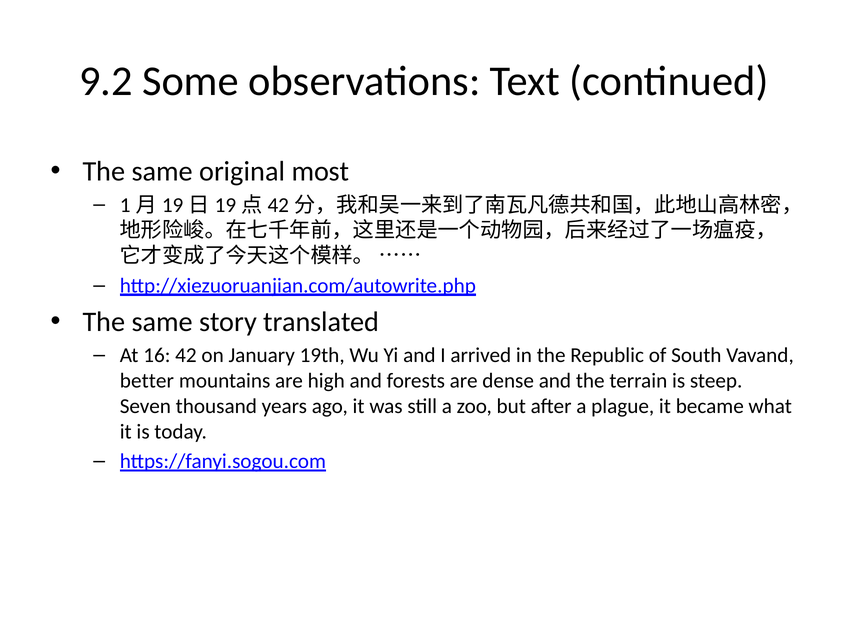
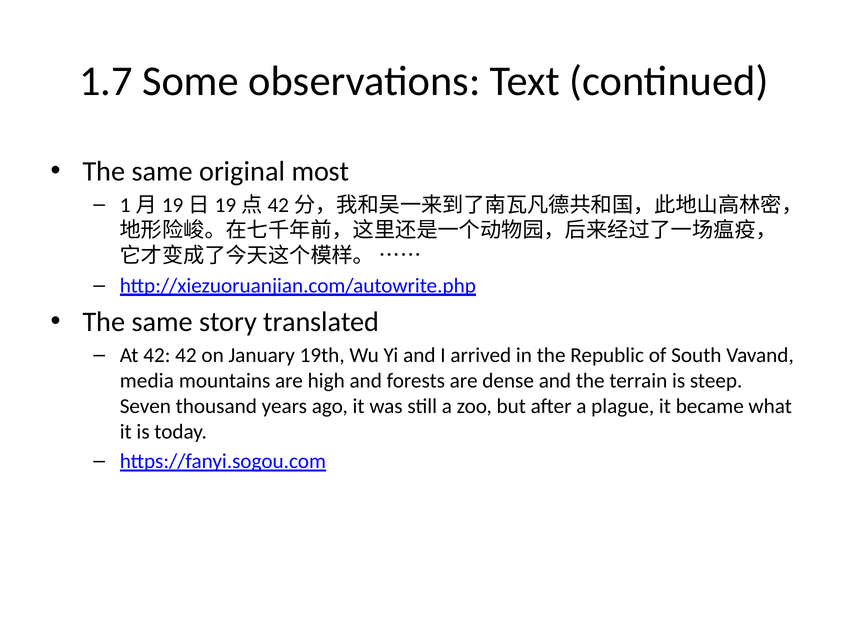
9.2: 9.2 -> 1.7
At 16: 16 -> 42
better: better -> media
